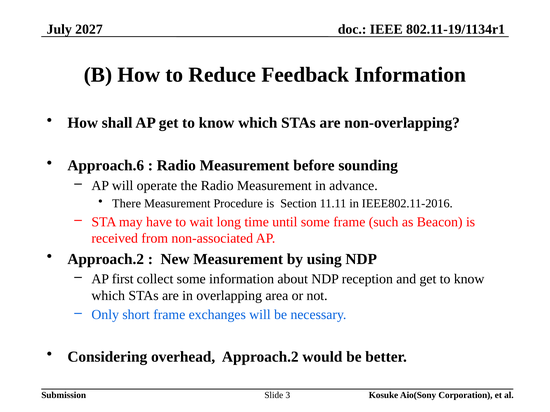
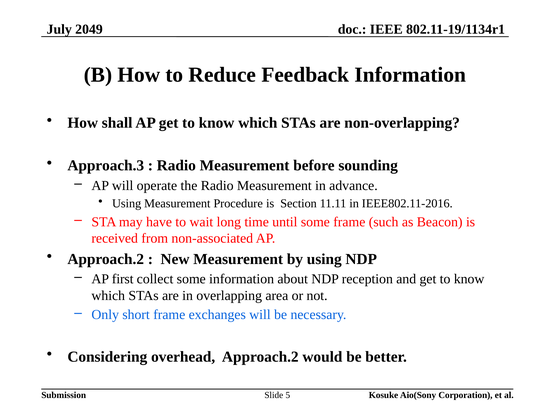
2027: 2027 -> 2049
Approach.6: Approach.6 -> Approach.3
There at (127, 204): There -> Using
3: 3 -> 5
